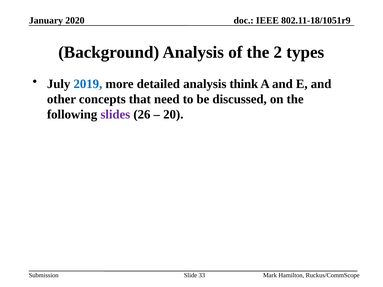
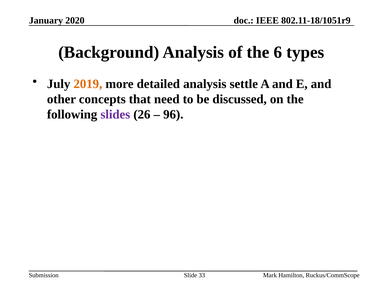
2: 2 -> 6
2019 colour: blue -> orange
think: think -> settle
20: 20 -> 96
